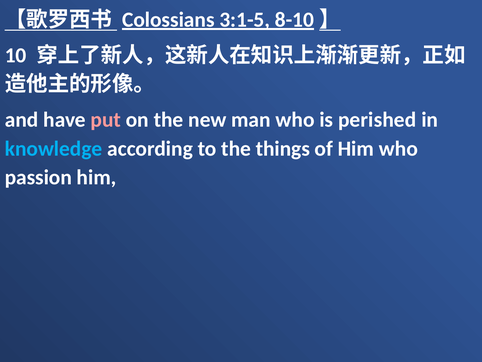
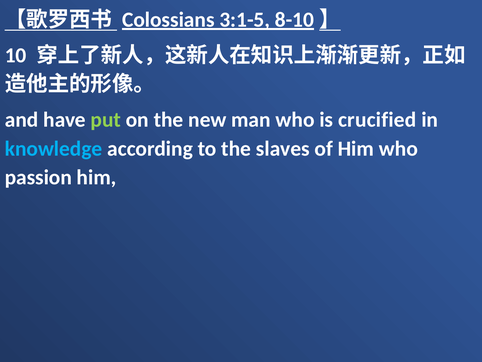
put colour: pink -> light green
perished: perished -> crucified
things: things -> slaves
